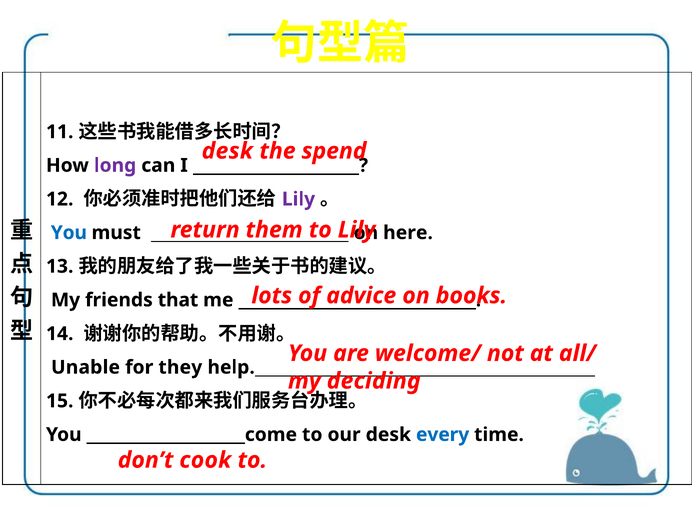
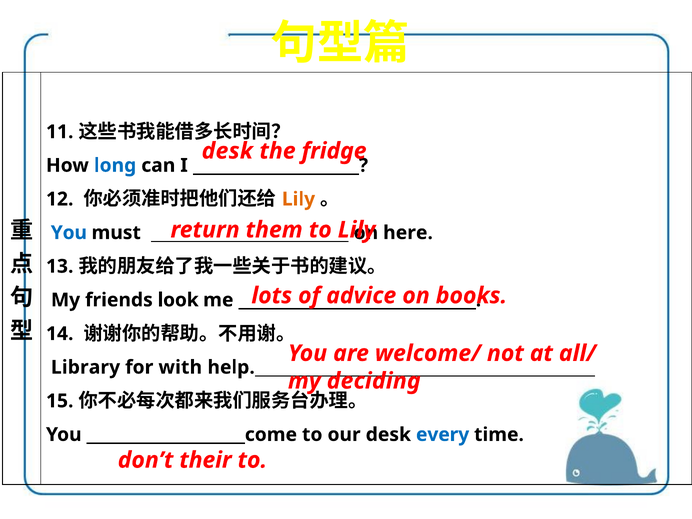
spend: spend -> fridge
long colour: purple -> blue
Lily at (298, 199) colour: purple -> orange
that: that -> look
Unable: Unable -> Library
they: they -> with
cook: cook -> their
